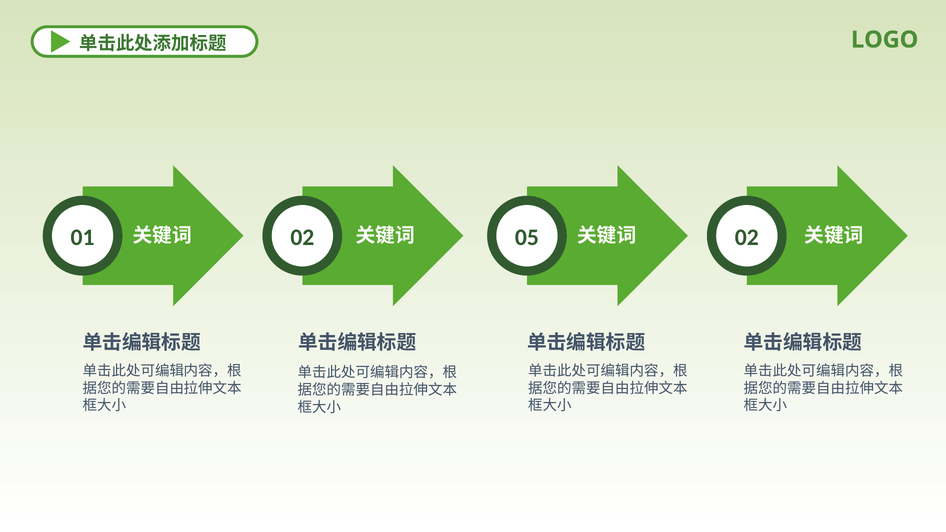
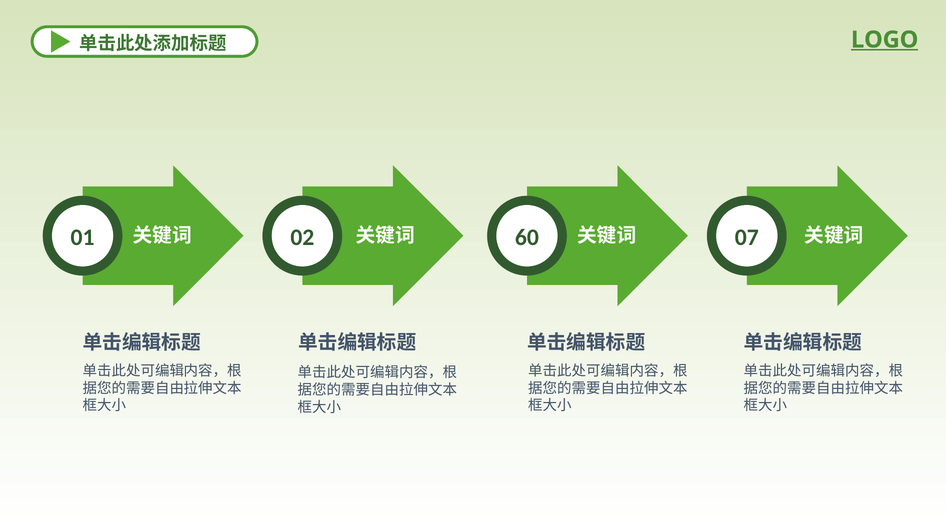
LOGO underline: none -> present
05: 05 -> 60
02 at (747, 237): 02 -> 07
